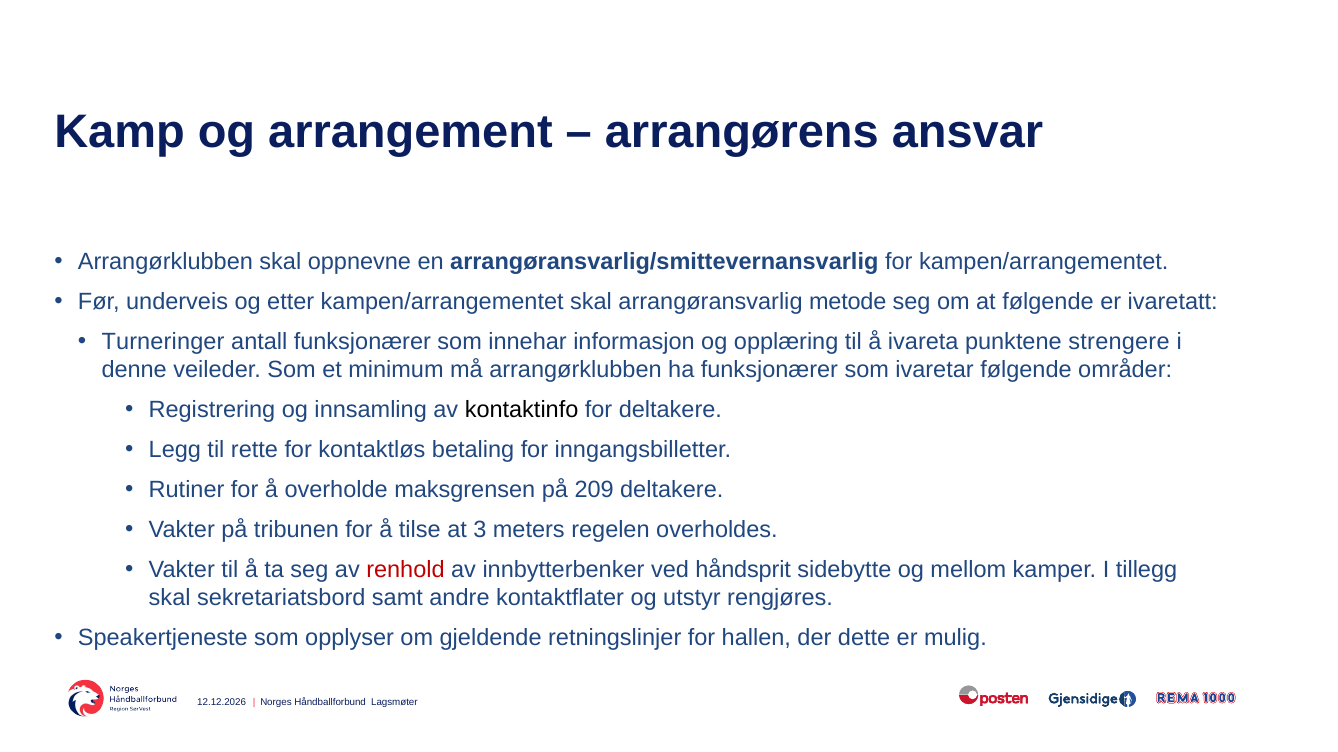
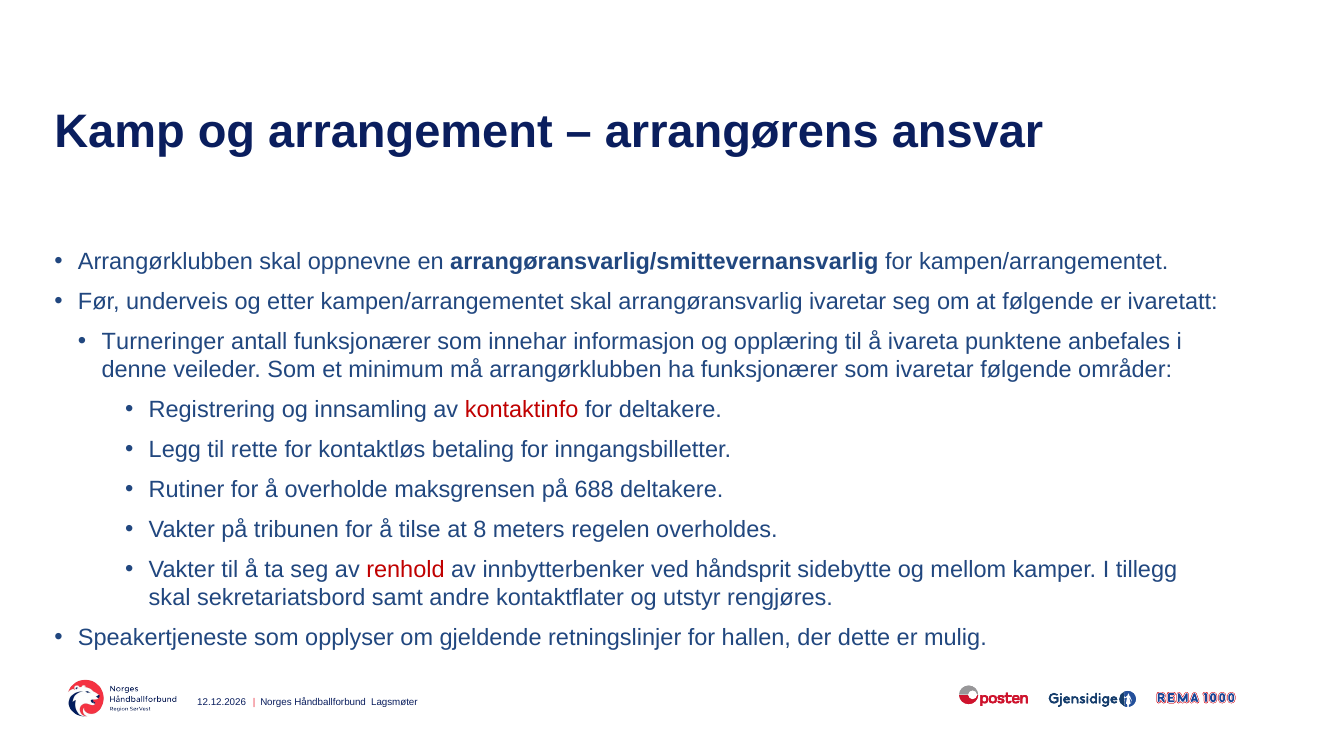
arrangøransvarlig metode: metode -> ivaretar
strengere: strengere -> anbefales
kontaktinfo colour: black -> red
209: 209 -> 688
3: 3 -> 8
